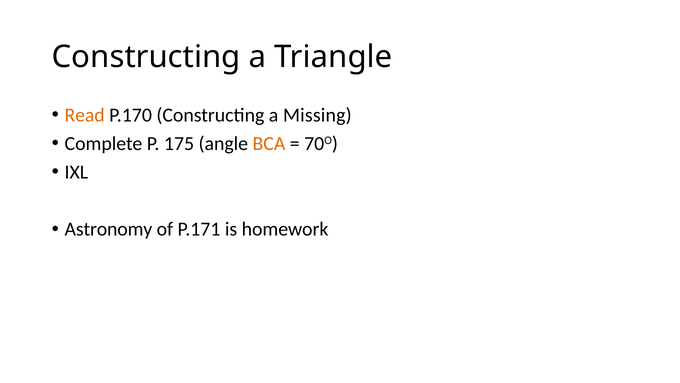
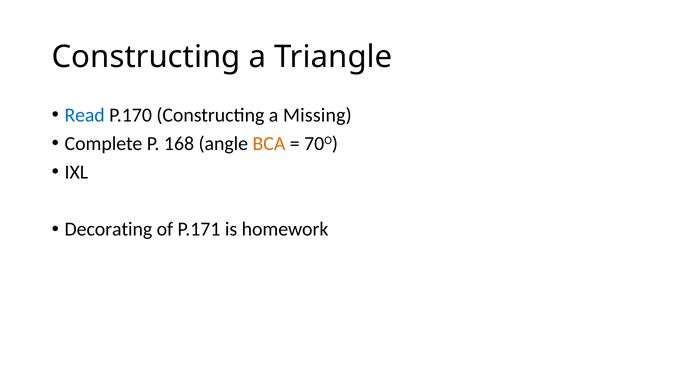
Read colour: orange -> blue
175: 175 -> 168
Astronomy: Astronomy -> Decorating
